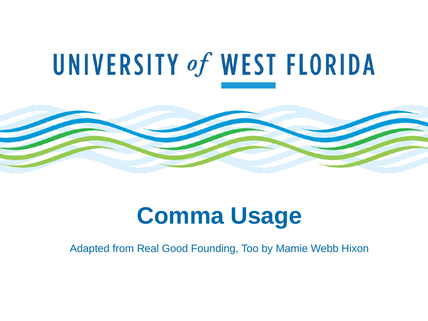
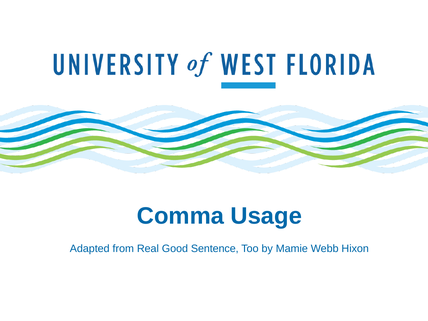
Founding: Founding -> Sentence
